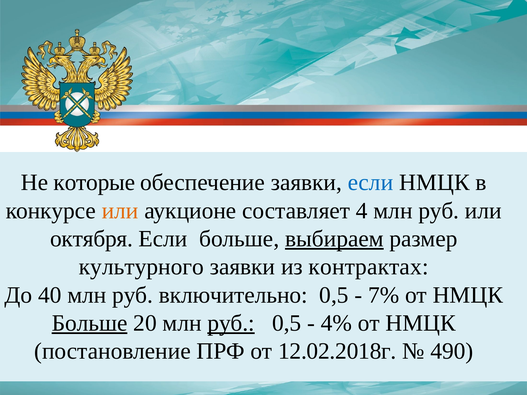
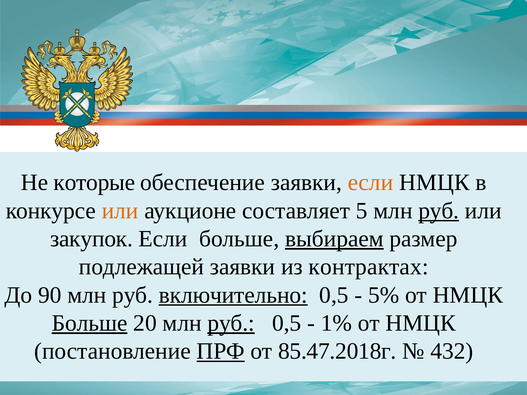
если at (371, 183) colour: blue -> orange
4: 4 -> 5
руб at (439, 211) underline: none -> present
октября: октября -> закупок
культурного: культурного -> подлежащей
40: 40 -> 90
включительно underline: none -> present
7%: 7% -> 5%
4%: 4% -> 1%
ПРФ underline: none -> present
12.02.2018г: 12.02.2018г -> 85.47.2018г
490: 490 -> 432
